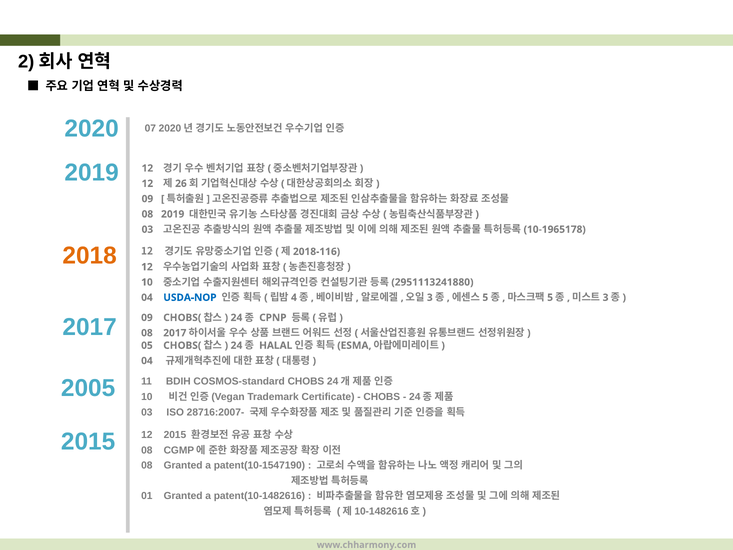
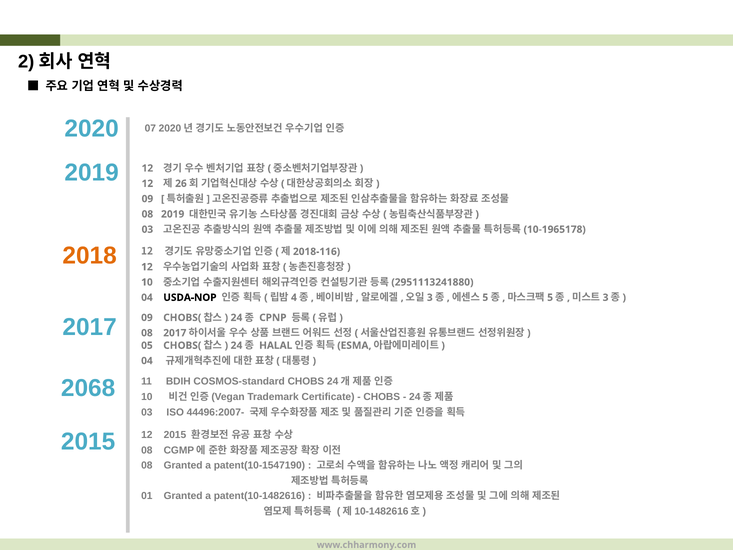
USDA-NOP colour: blue -> black
2005: 2005 -> 2068
28716:2007-: 28716:2007- -> 44496:2007-
